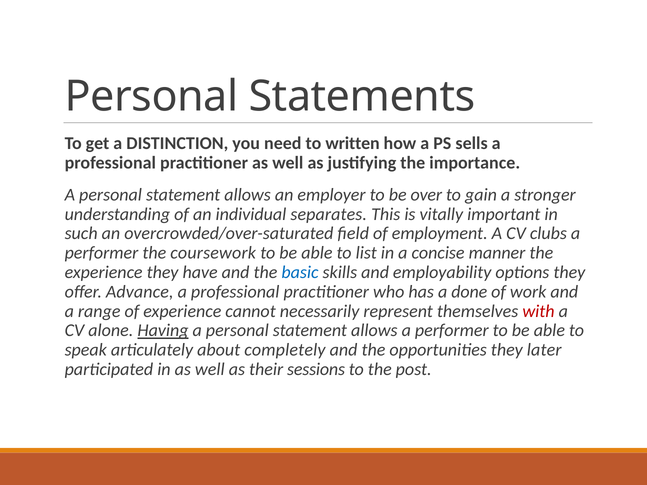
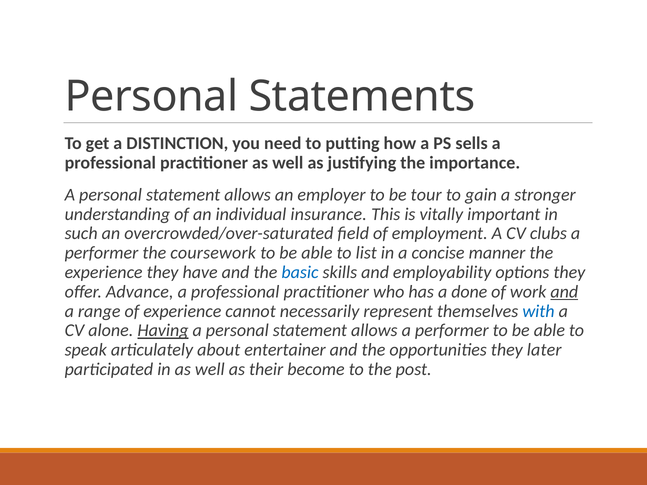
written: written -> putting
over: over -> tour
separates: separates -> insurance
and at (564, 292) underline: none -> present
with colour: red -> blue
completely: completely -> entertainer
sessions: sessions -> become
